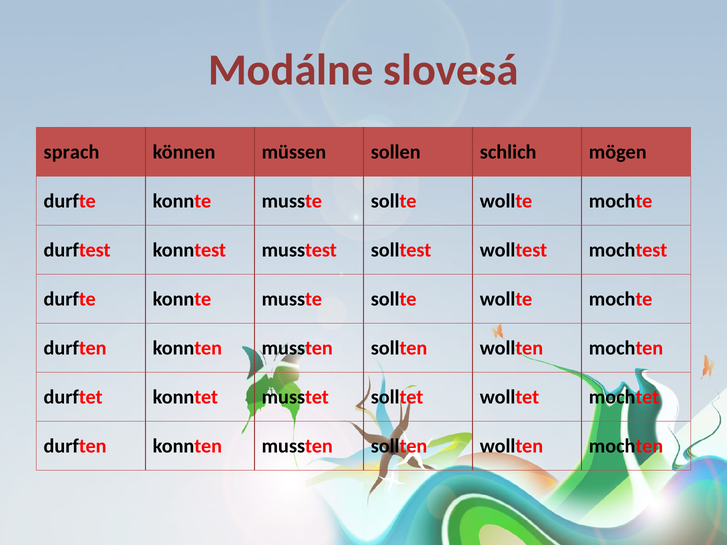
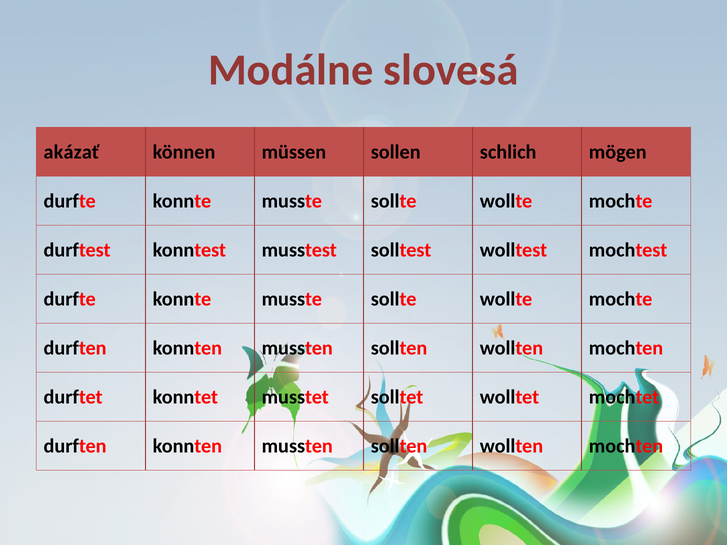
sprach: sprach -> akázať
